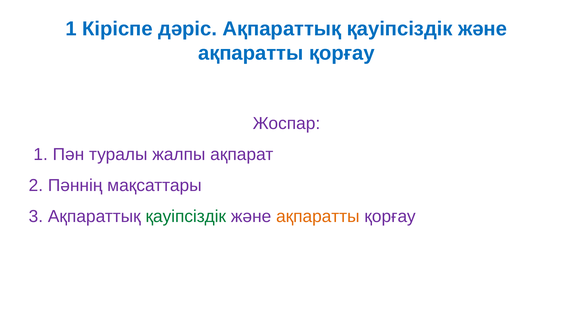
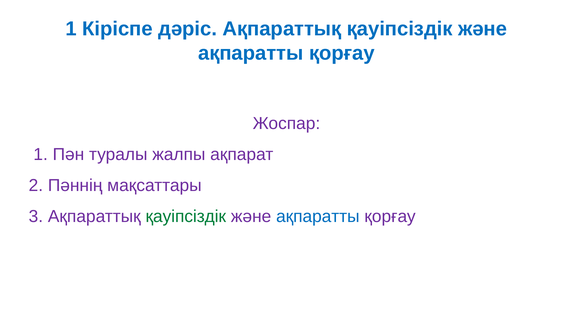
ақпаратты at (318, 217) colour: orange -> blue
